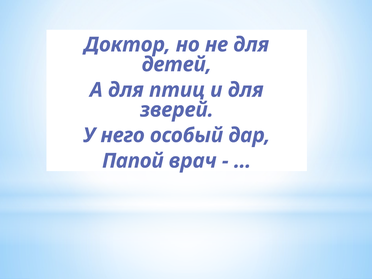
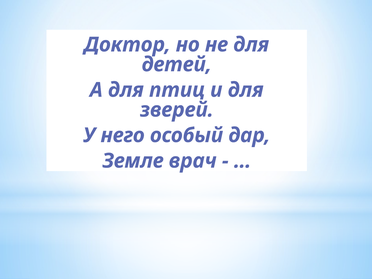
Папой: Папой -> Земле
